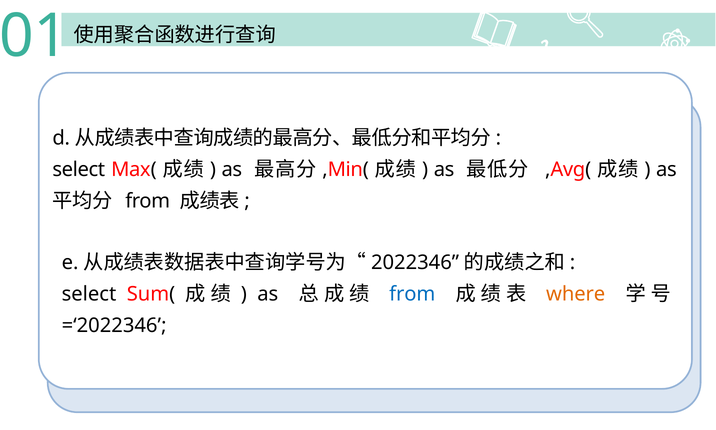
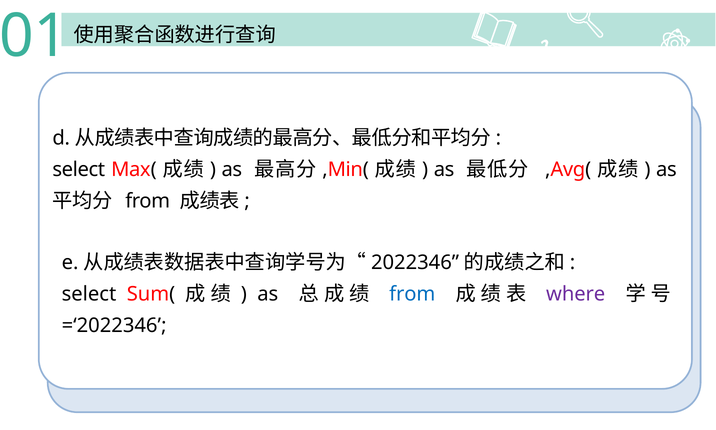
where colour: orange -> purple
